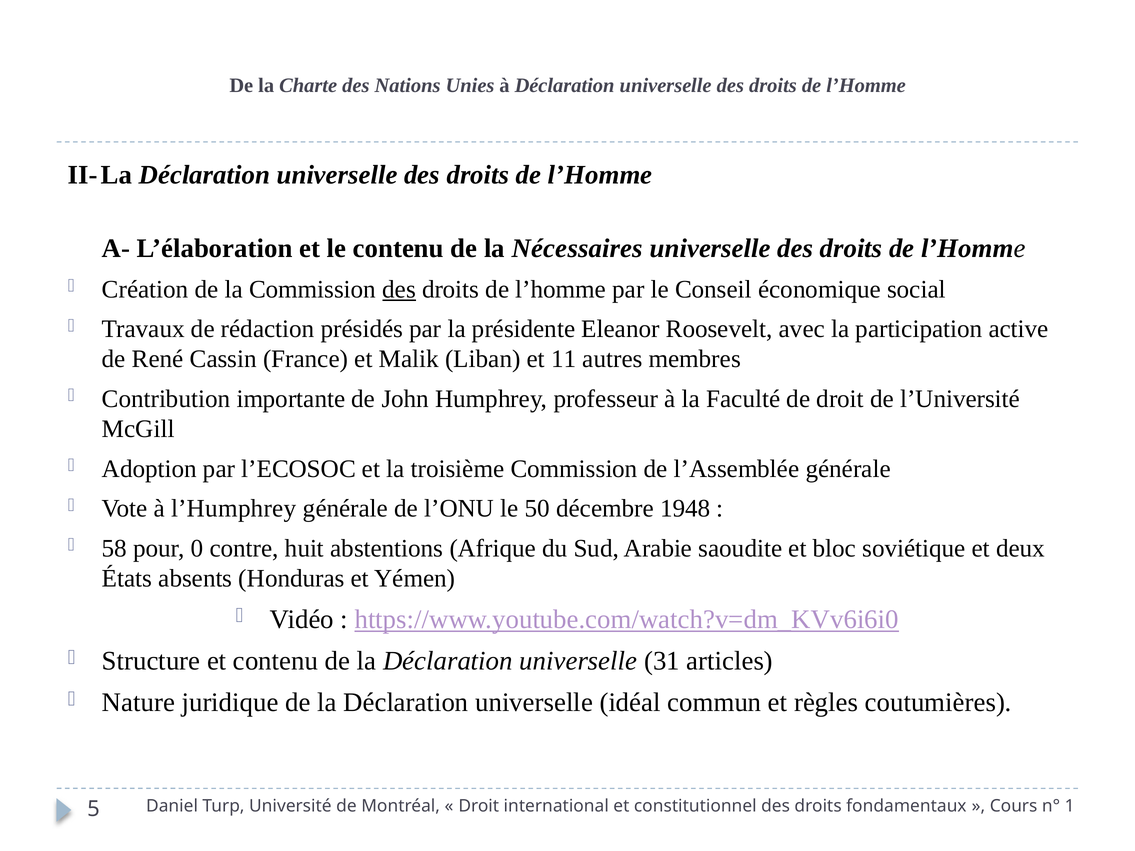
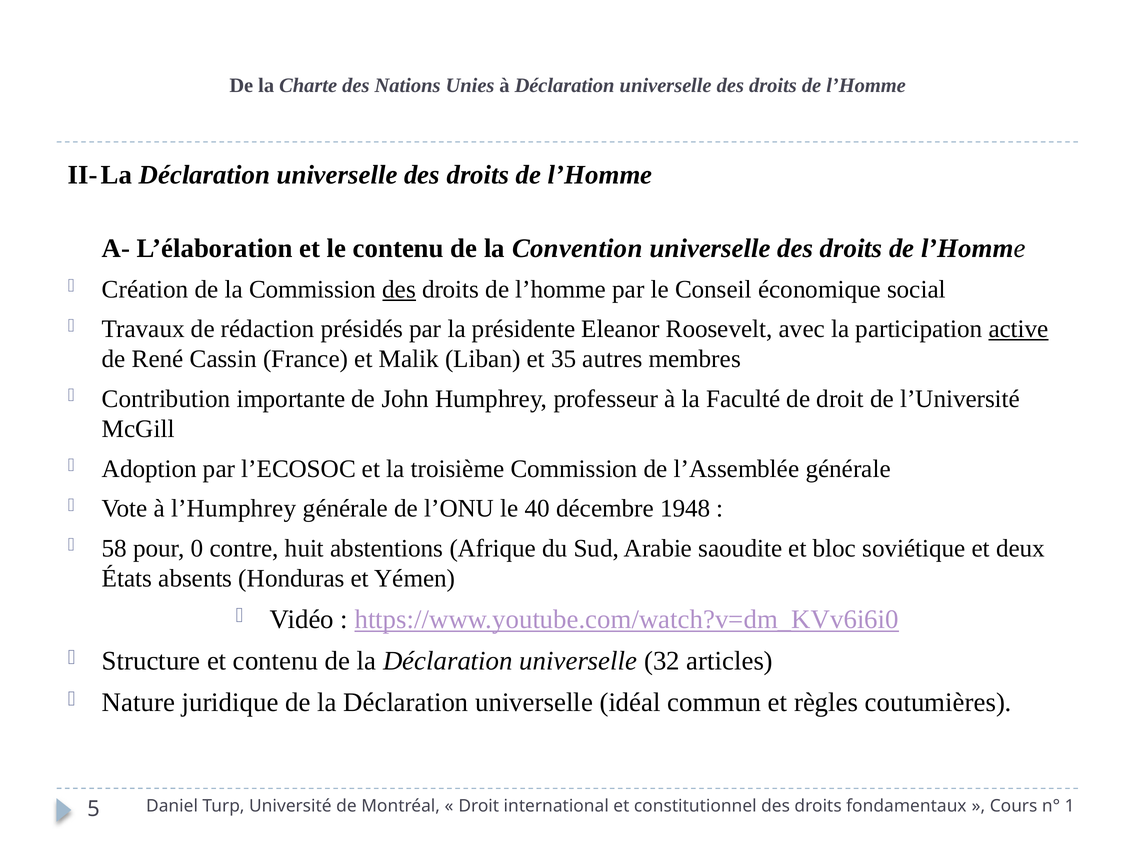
Nécessaires: Nécessaires -> Convention
active underline: none -> present
11: 11 -> 35
50: 50 -> 40
31: 31 -> 32
